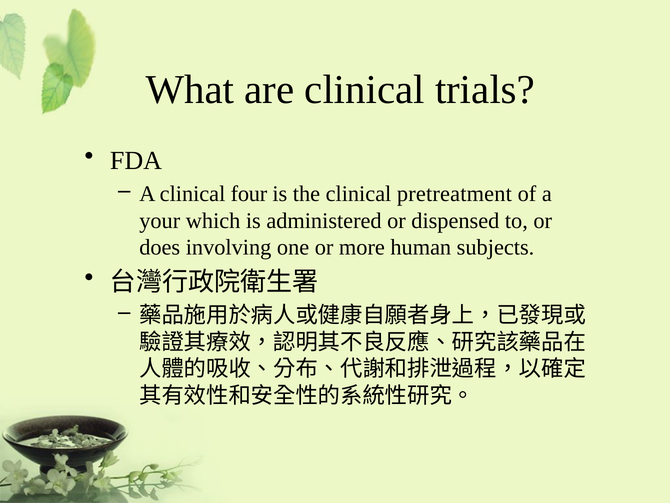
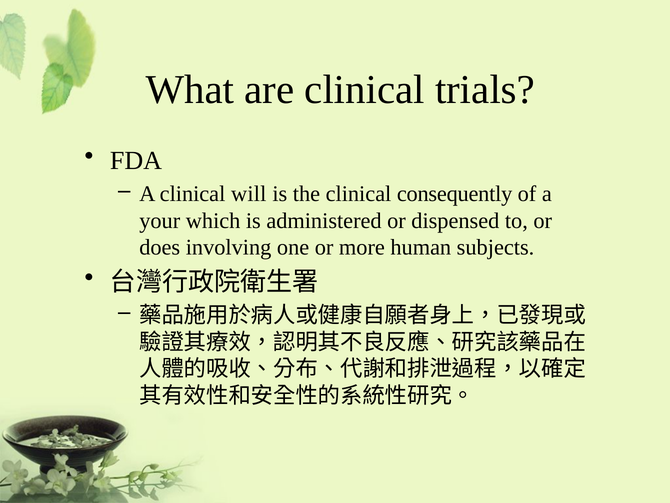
four: four -> will
pretreatment: pretreatment -> consequently
